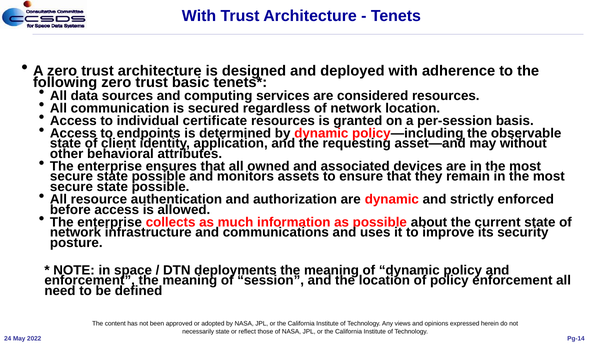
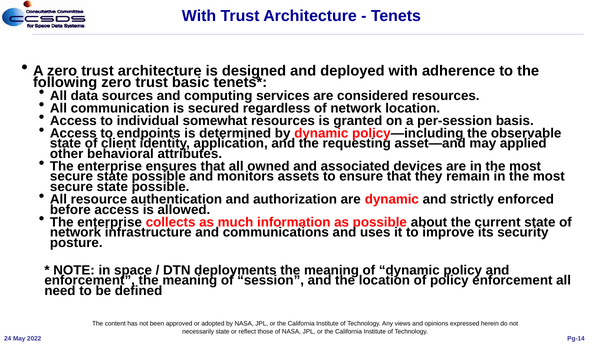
certificate: certificate -> somewhat
without: without -> applied
